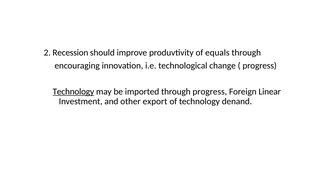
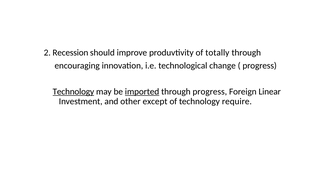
equals: equals -> totally
imported underline: none -> present
export: export -> except
denand: denand -> require
